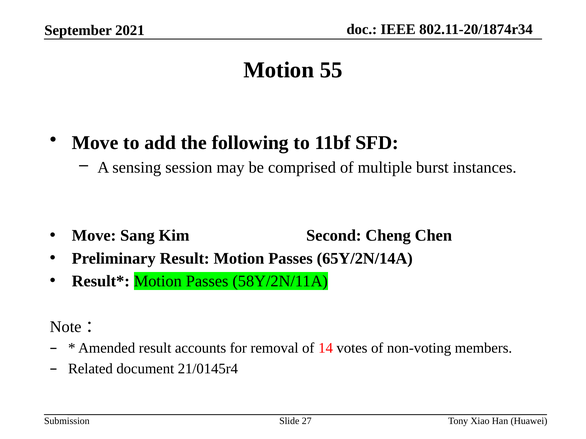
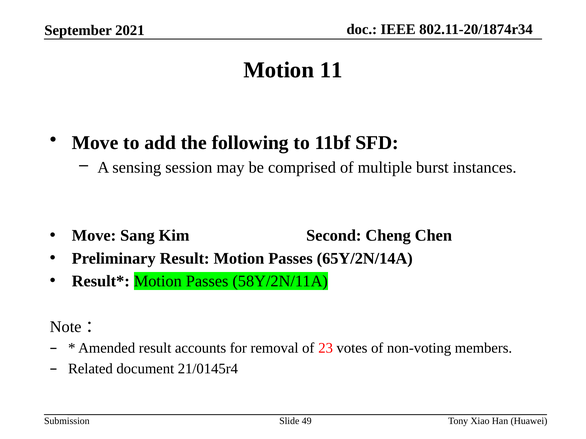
55: 55 -> 11
14: 14 -> 23
27: 27 -> 49
